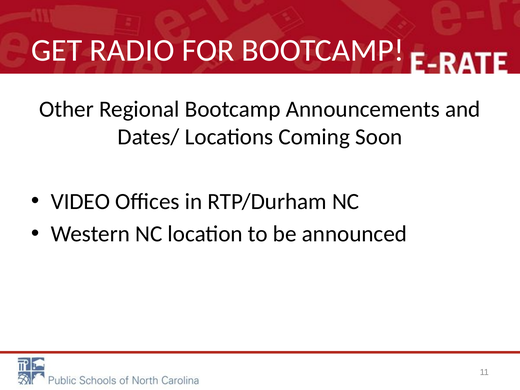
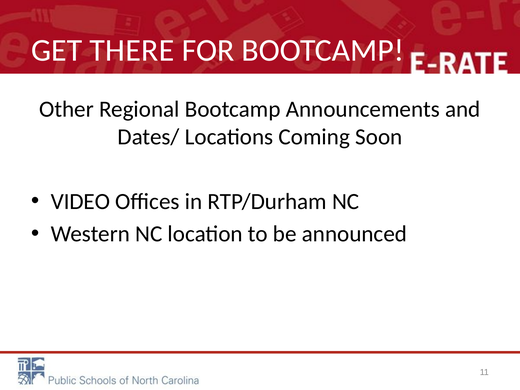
RADIO: RADIO -> THERE
